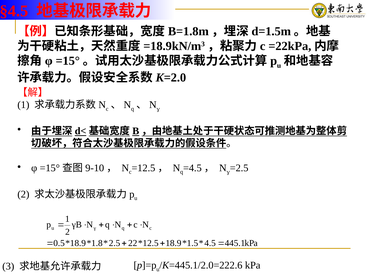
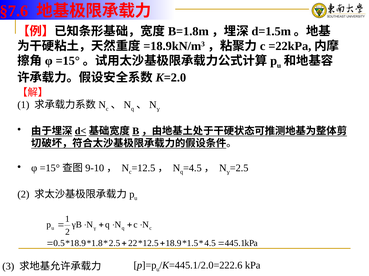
§4.5: §4.5 -> §7.6
